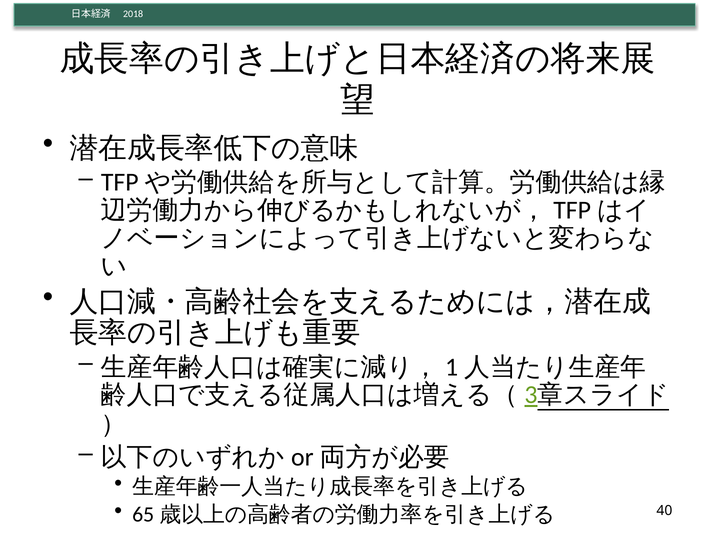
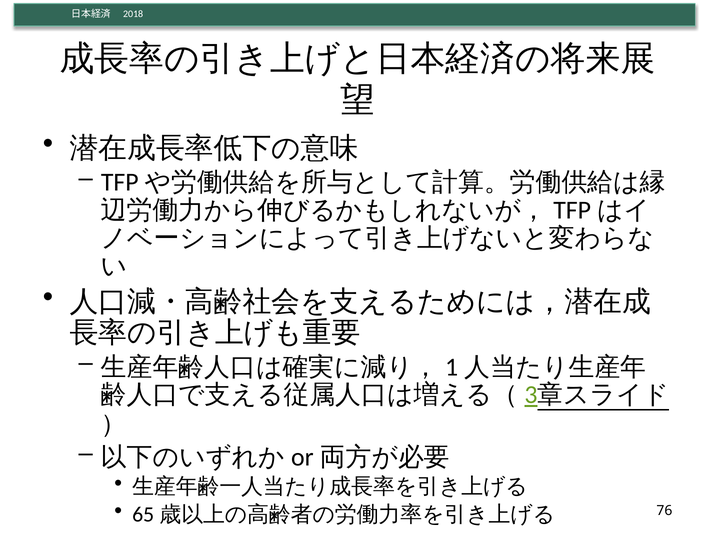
40: 40 -> 76
